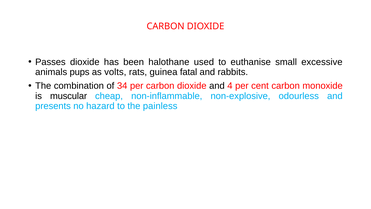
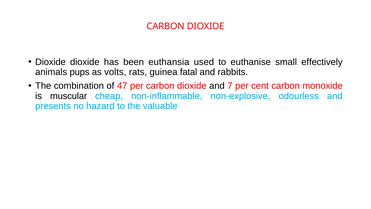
Passes at (50, 62): Passes -> Dioxide
halothane: halothane -> euthansia
excessive: excessive -> effectively
34: 34 -> 47
4: 4 -> 7
painless: painless -> valuable
